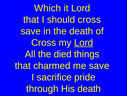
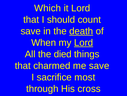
should cross: cross -> count
death at (81, 31) underline: none -> present
Cross at (44, 42): Cross -> When
pride: pride -> most
His death: death -> cross
